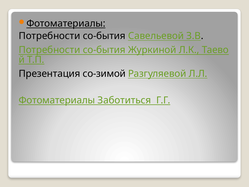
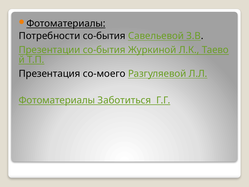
Потребности at (49, 50): Потребности -> Презентации
со-зимой: со-зимой -> со-моего
